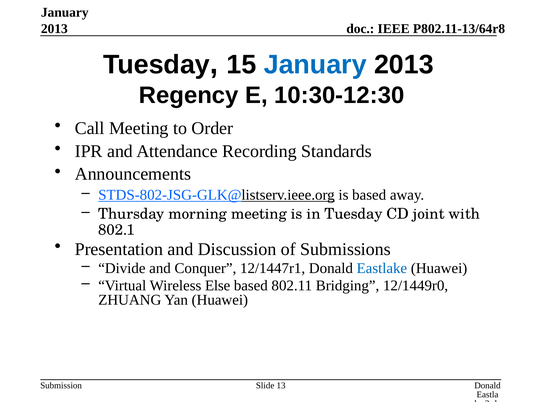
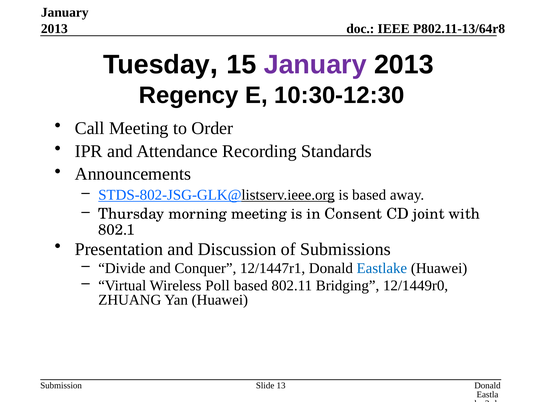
January at (315, 65) colour: blue -> purple
in Tuesday: Tuesday -> Consent
Else: Else -> Poll
